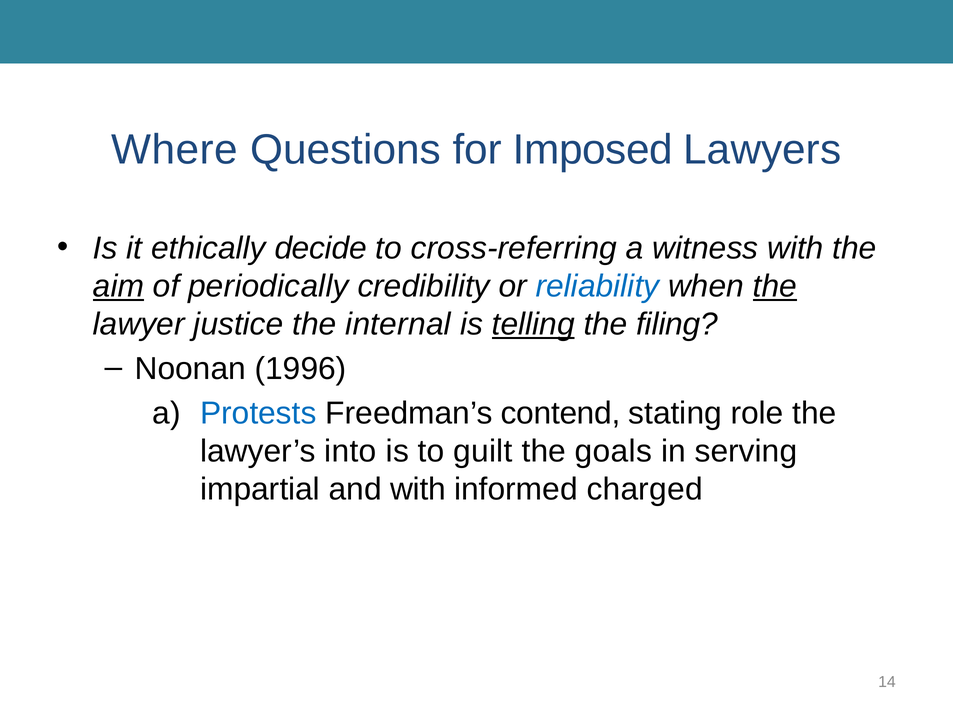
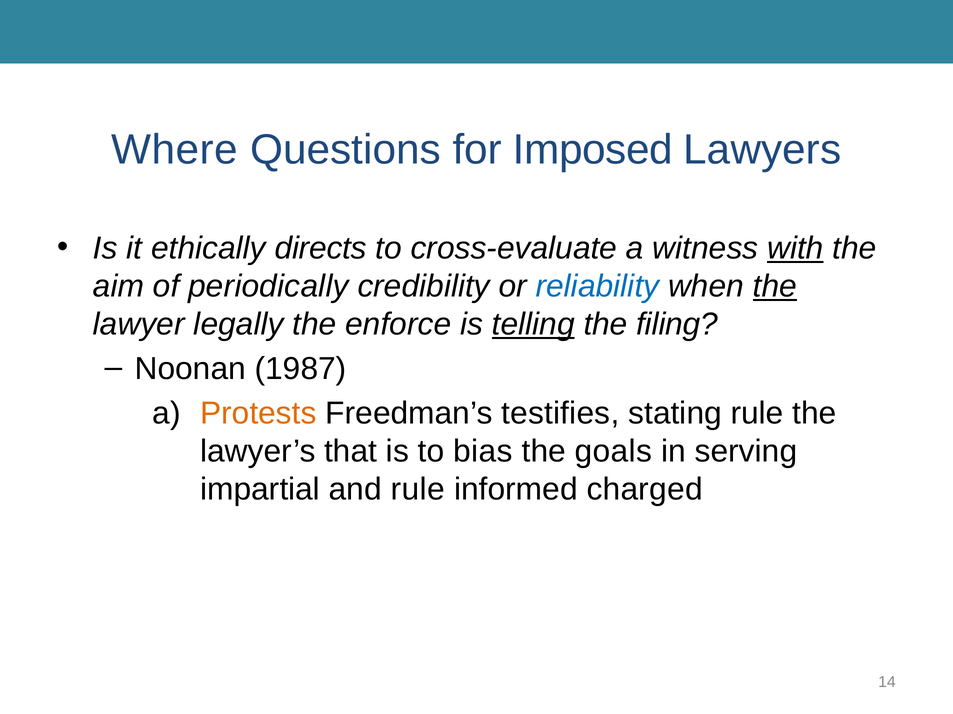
decide: decide -> directs
cross-referring: cross-referring -> cross-evaluate
with at (795, 248) underline: none -> present
aim underline: present -> none
justice: justice -> legally
internal: internal -> enforce
1996: 1996 -> 1987
Protests colour: blue -> orange
contend: contend -> testifies
stating role: role -> rule
into: into -> that
guilt: guilt -> bias
and with: with -> rule
